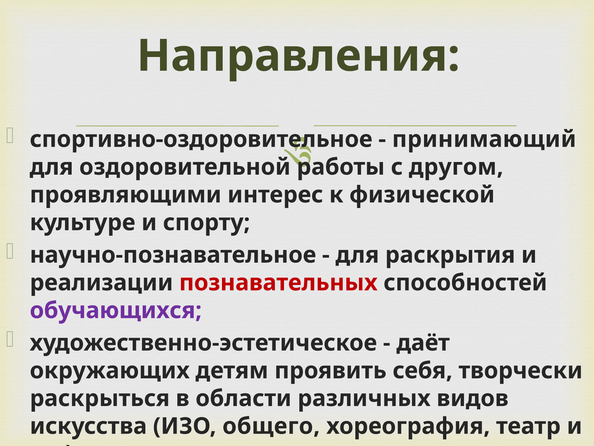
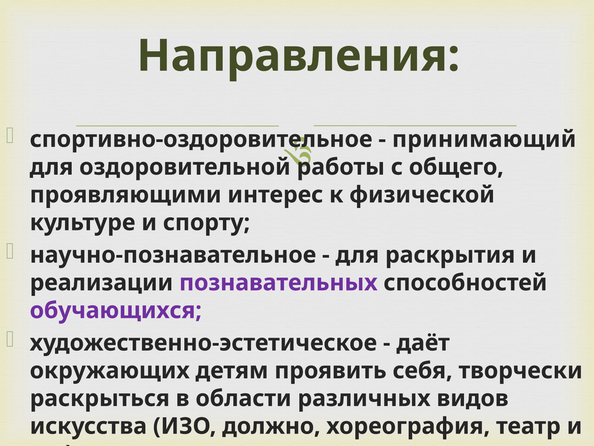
другом: другом -> общего
познавательных colour: red -> purple
общего: общего -> должно
